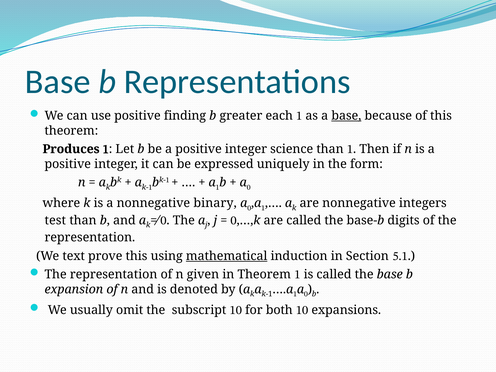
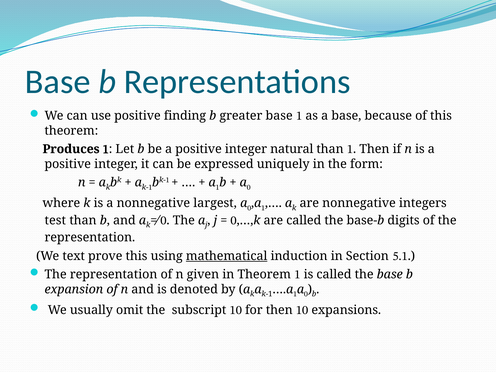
greater each: each -> base
base at (346, 116) underline: present -> none
science: science -> natural
binary: binary -> largest
for both: both -> then
